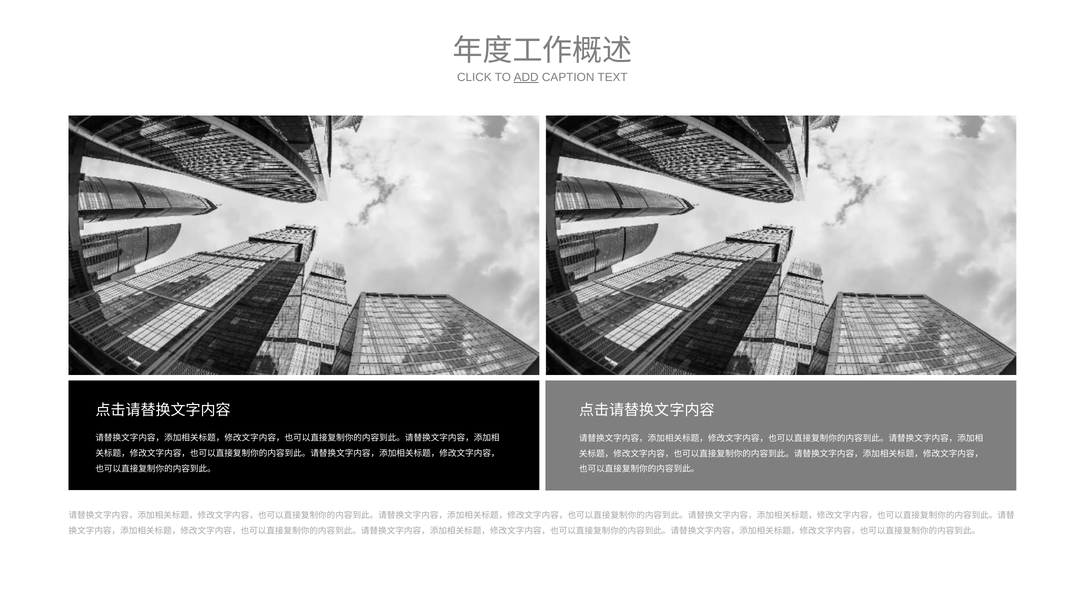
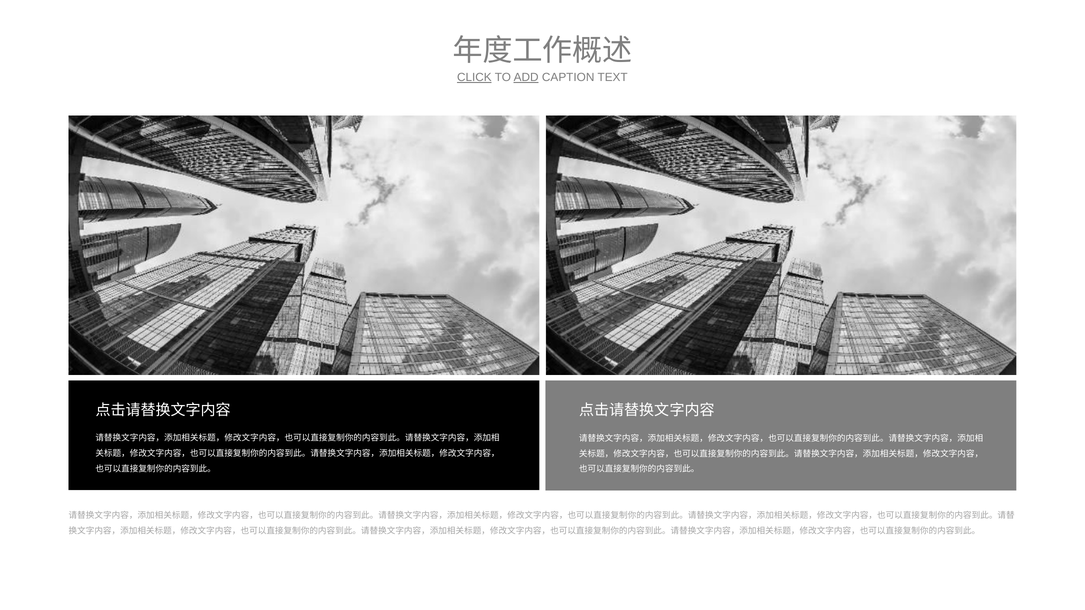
CLICK underline: none -> present
